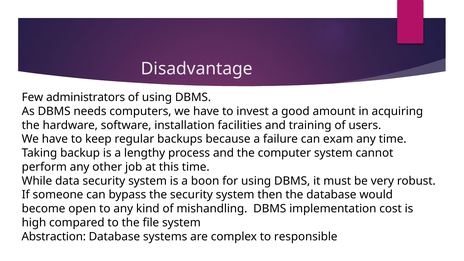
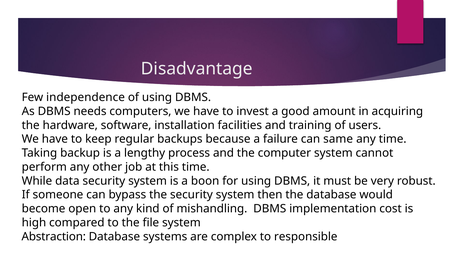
administrators: administrators -> independence
exam: exam -> same
